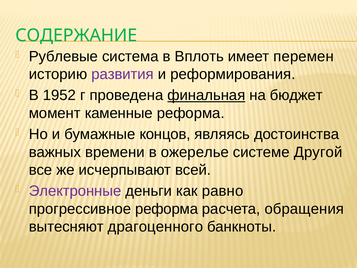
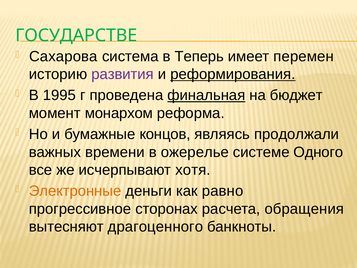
СОДЕРЖАНИЕ: СОДЕРЖАНИЕ -> ГОСУДАРСТВЕ
Рублевые: Рублевые -> Сахарова
Вплоть: Вплоть -> Теперь
реформирования underline: none -> present
1952: 1952 -> 1995
каменные: каменные -> монархом
достоинства: достоинства -> продолжали
Другой: Другой -> Одного
всей: всей -> хотя
Электронные colour: purple -> orange
прогрессивное реформа: реформа -> сторонах
